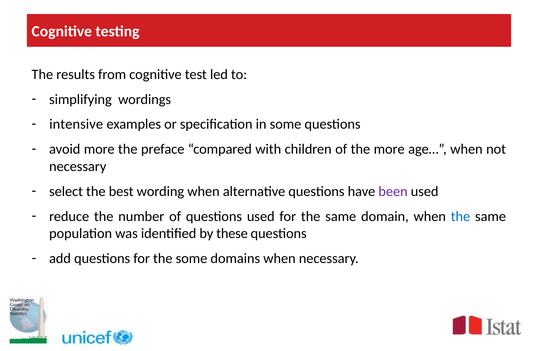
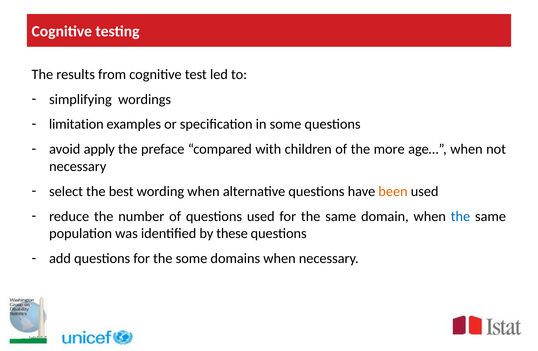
intensive: intensive -> limitation
avoid more: more -> apply
been colour: purple -> orange
